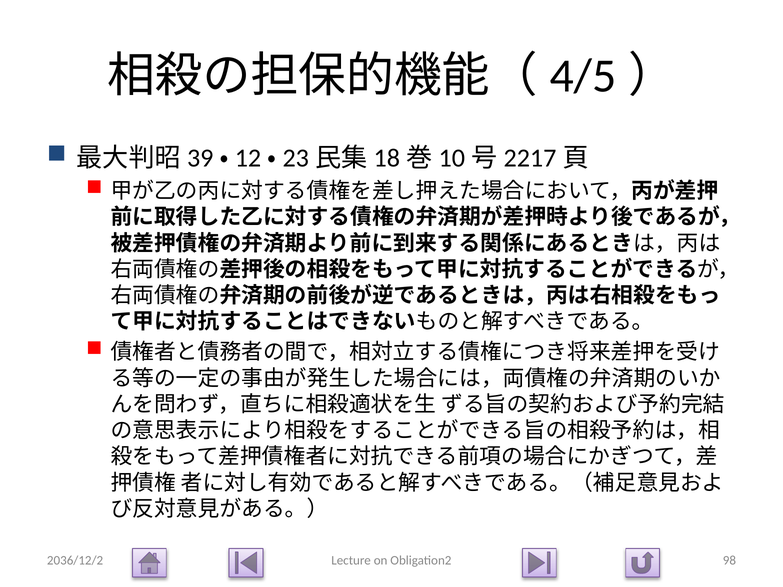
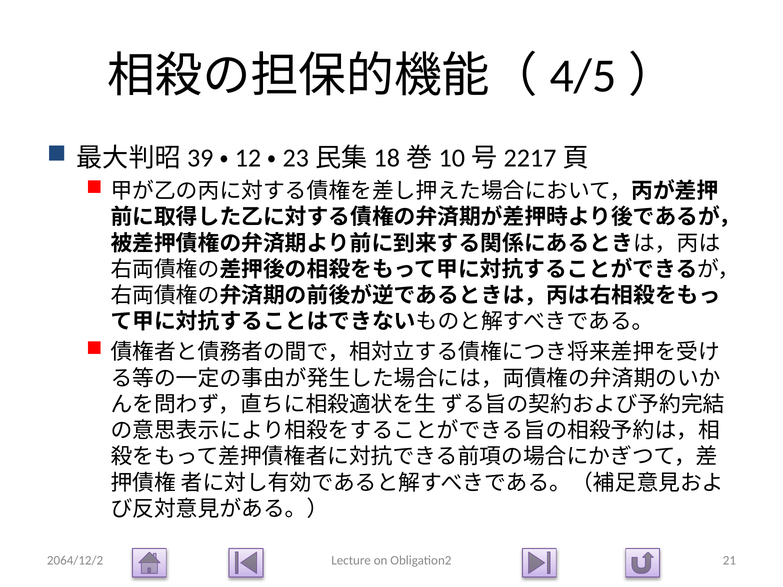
2036/12/2: 2036/12/2 -> 2064/12/2
98: 98 -> 21
